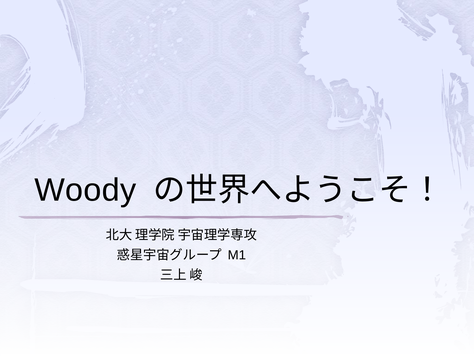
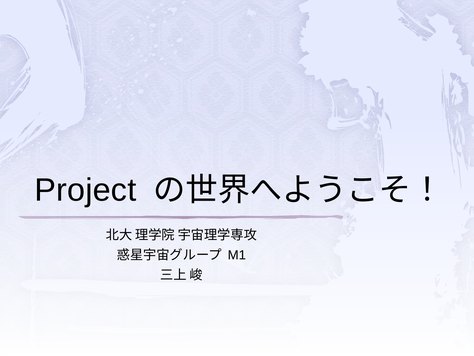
Woody: Woody -> Project
